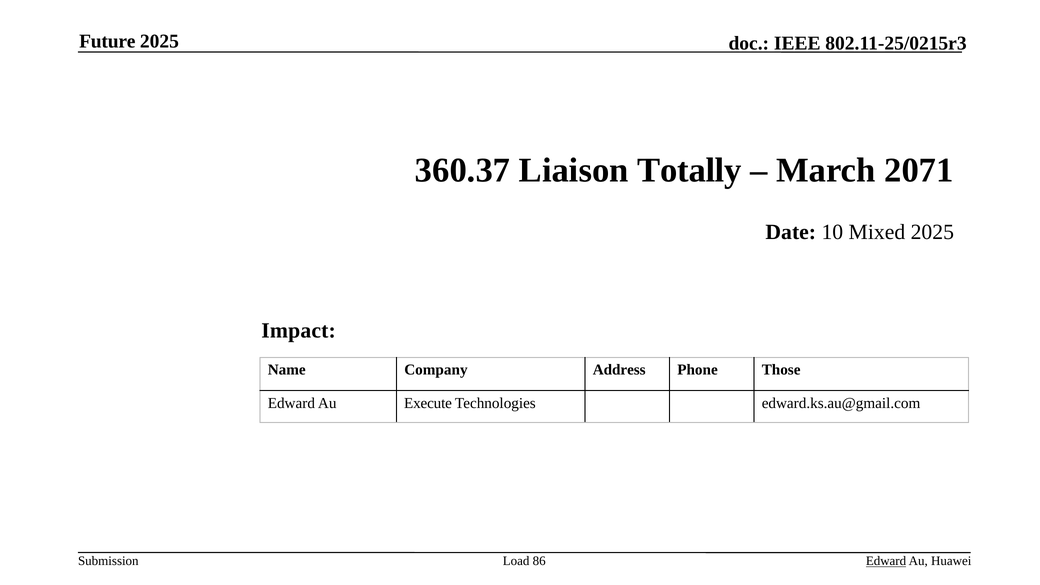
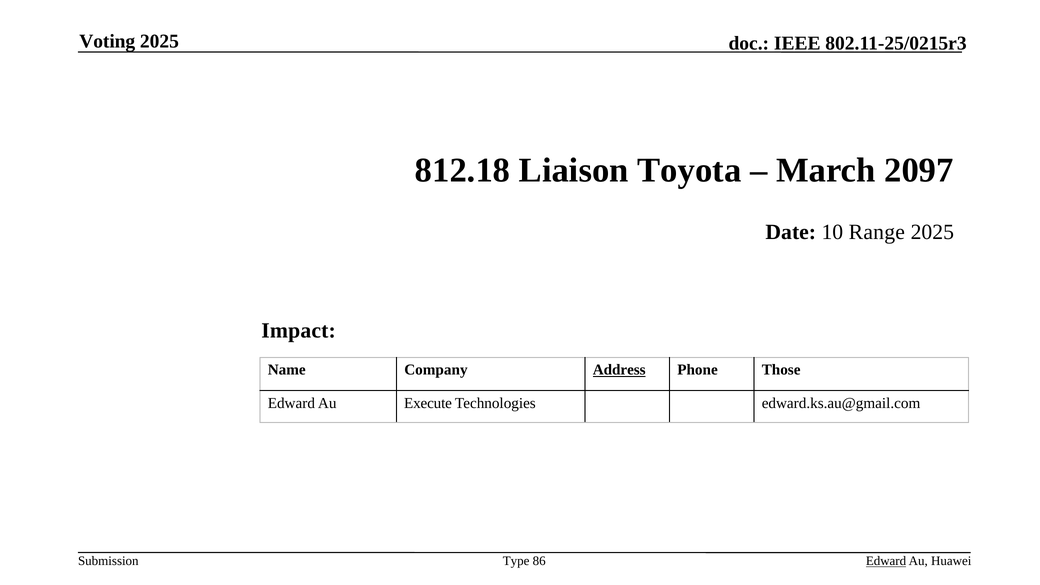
Future: Future -> Voting
360.37: 360.37 -> 812.18
Totally: Totally -> Toyota
2071: 2071 -> 2097
Mixed: Mixed -> Range
Address underline: none -> present
Load: Load -> Type
